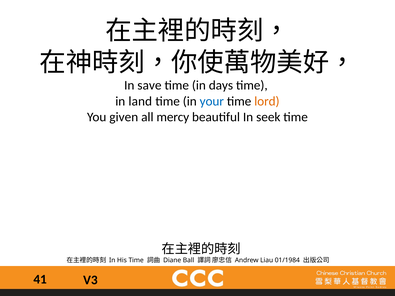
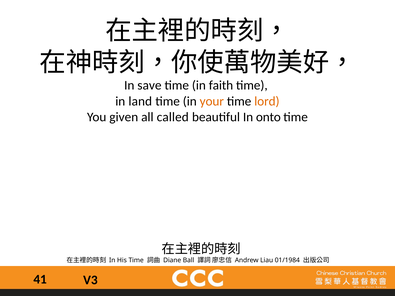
days: days -> faith
your colour: blue -> orange
mercy: mercy -> called
seek: seek -> onto
